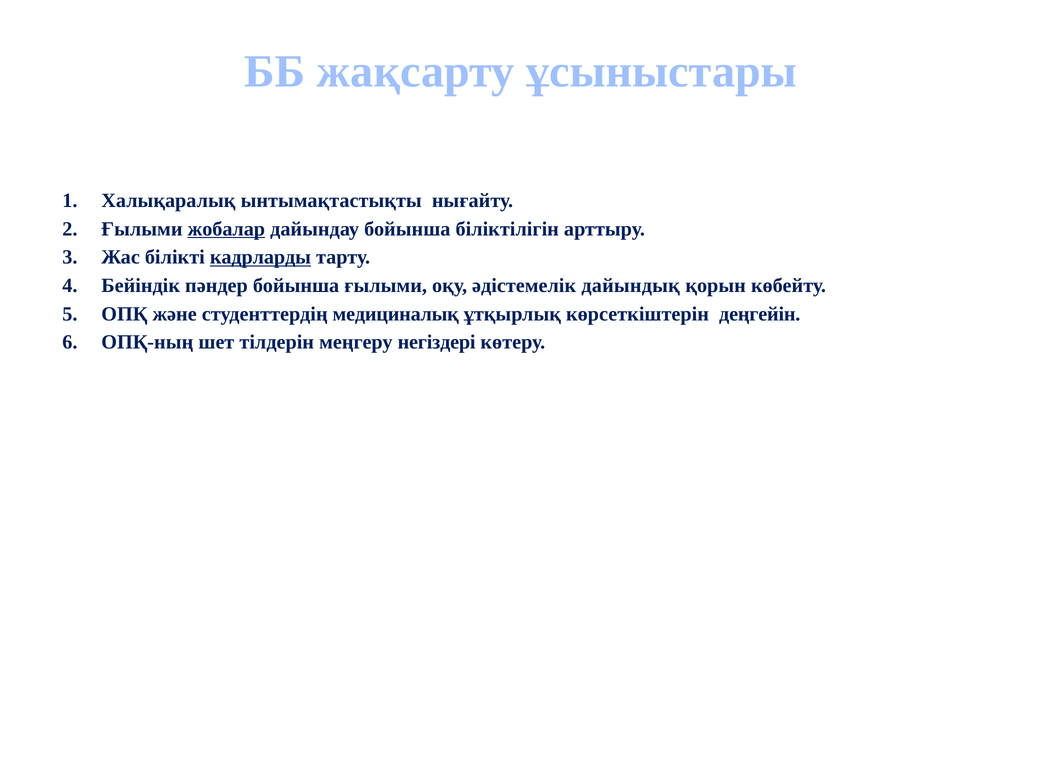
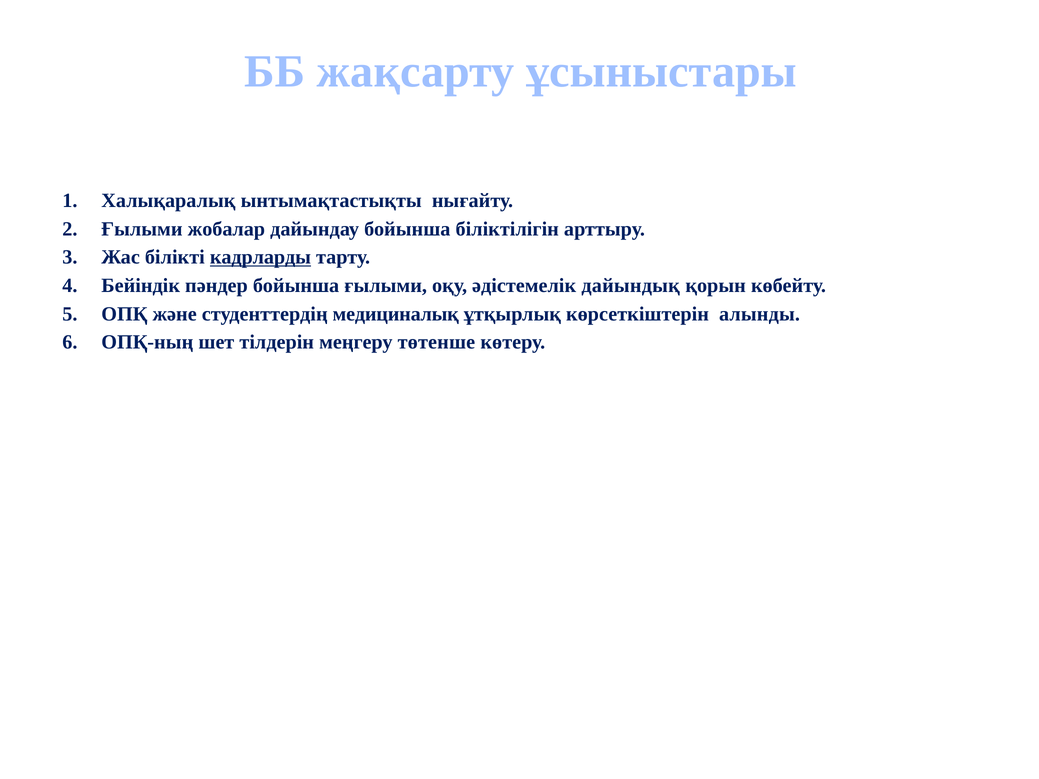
жобалар underline: present -> none
деңгейін: деңгейін -> алынды
негіздері: негіздері -> төтенше
